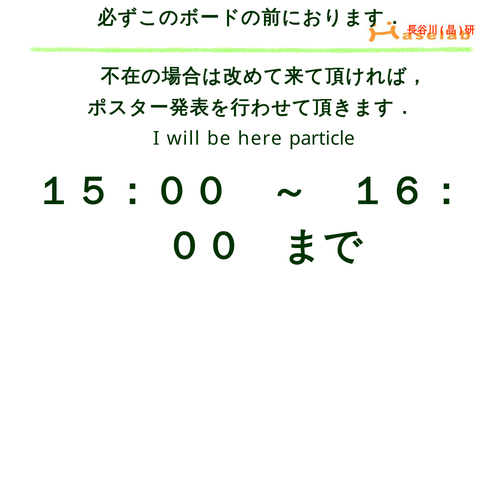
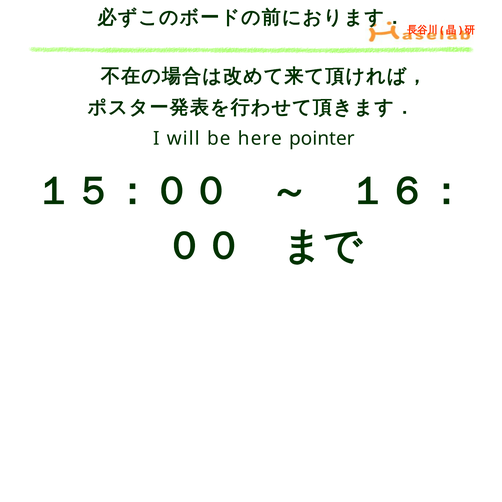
particle: particle -> pointer
